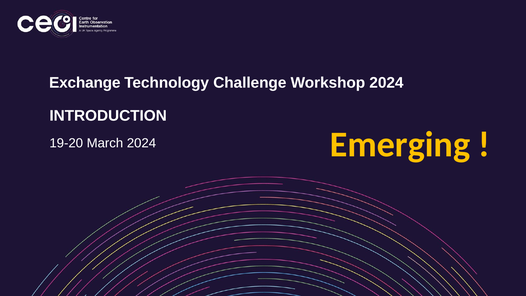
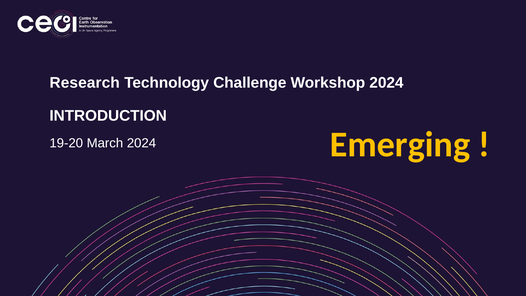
Exchange: Exchange -> Research
